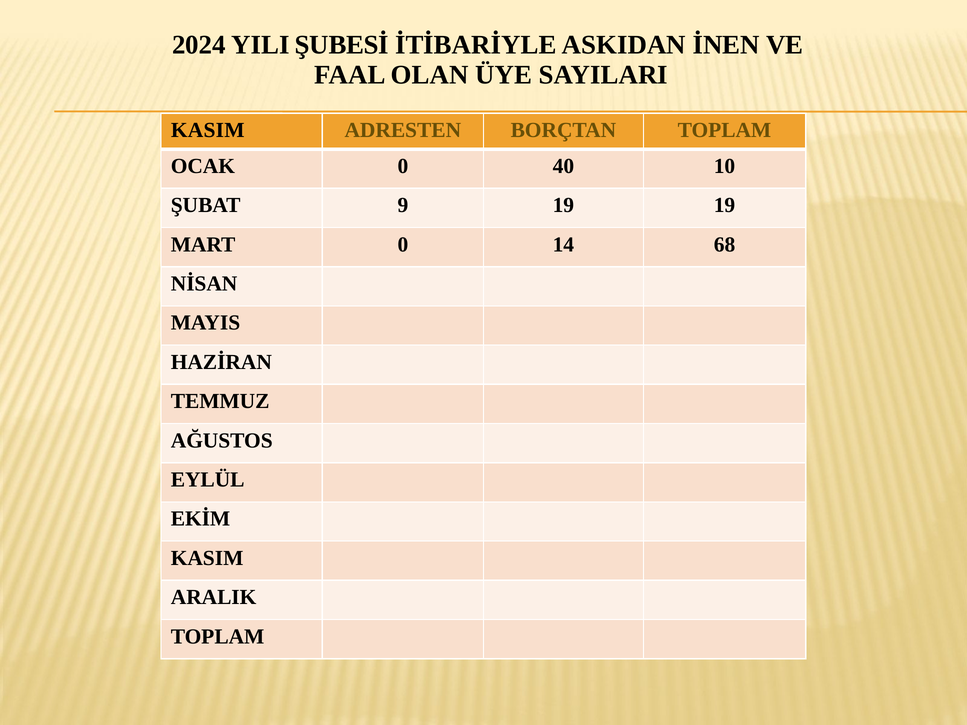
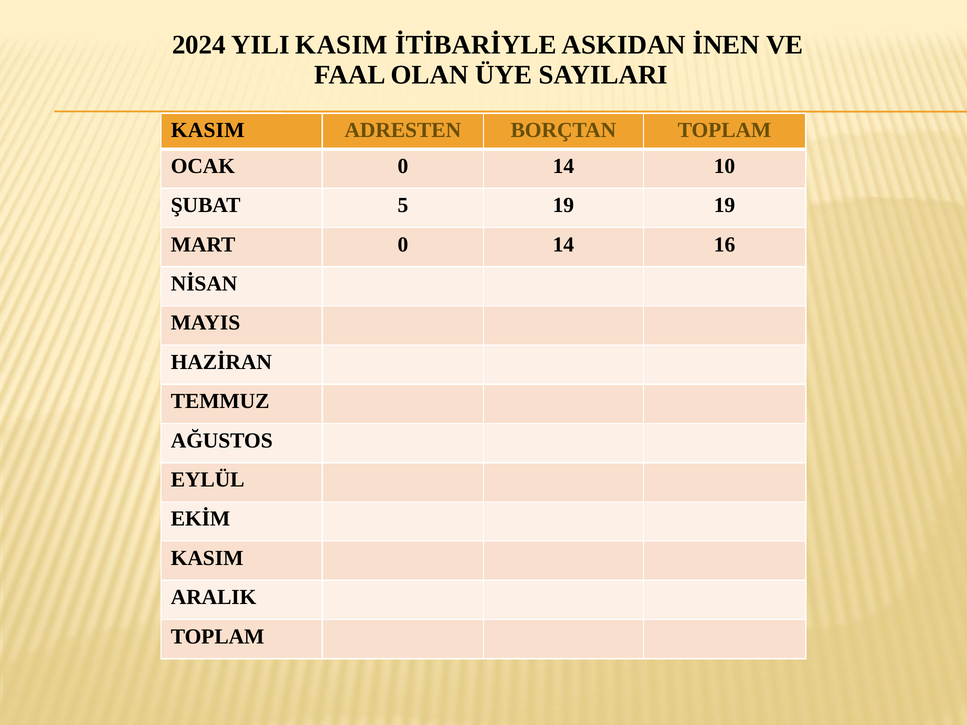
YILI ŞUBESİ: ŞUBESİ -> KASIM
OCAK 0 40: 40 -> 14
9: 9 -> 5
68: 68 -> 16
